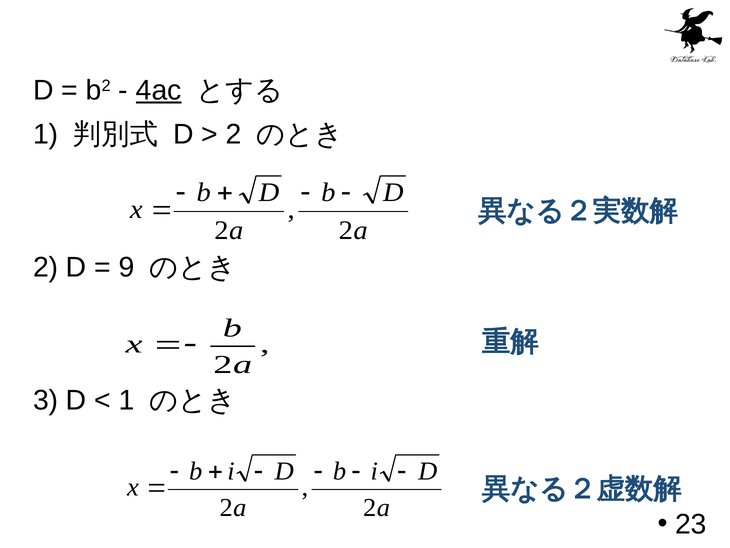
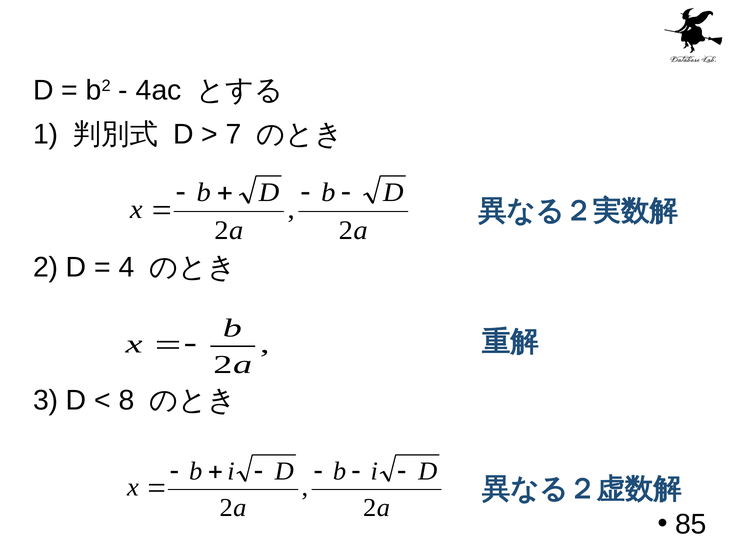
4ac underline: present -> none
2 at (234, 134): 2 -> 7
9: 9 -> 4
1 at (127, 400): 1 -> 8
23: 23 -> 85
